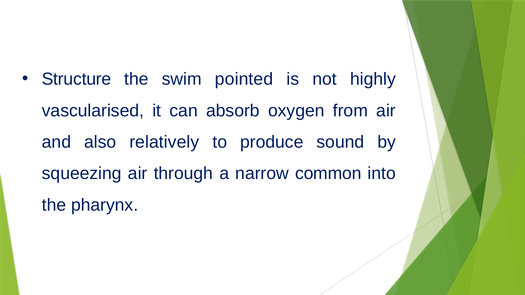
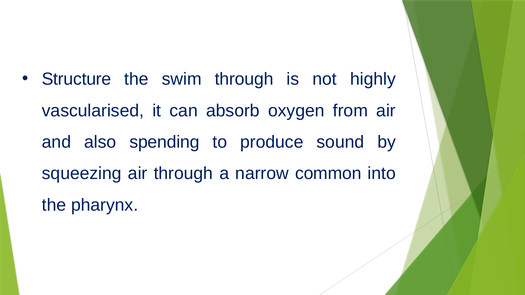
swim pointed: pointed -> through
relatively: relatively -> spending
